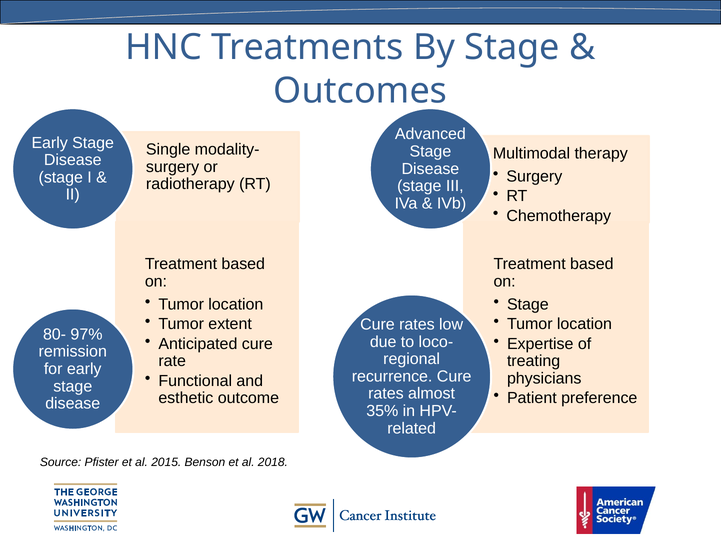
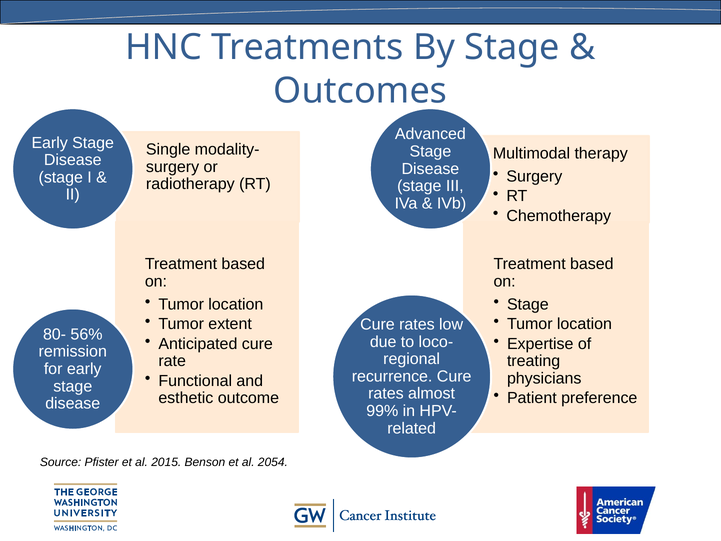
97%: 97% -> 56%
35%: 35% -> 99%
2018: 2018 -> 2054
